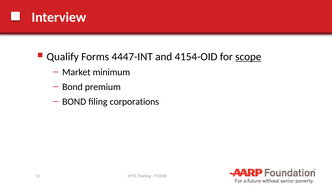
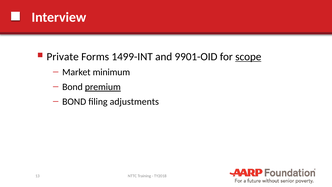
Qualify: Qualify -> Private
4447-INT: 4447-INT -> 1499-INT
4154-OID: 4154-OID -> 9901-OID
premium underline: none -> present
corporations: corporations -> adjustments
